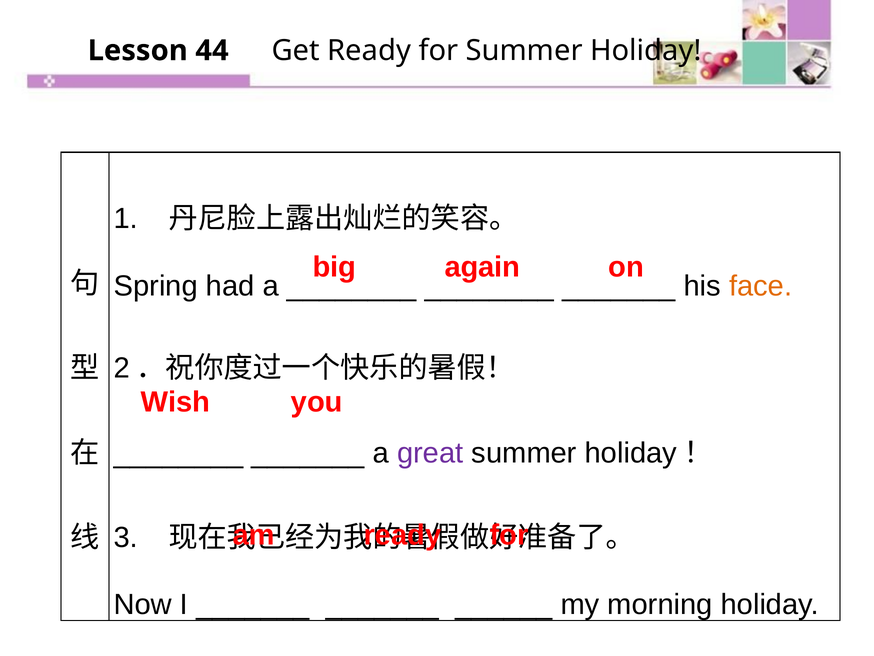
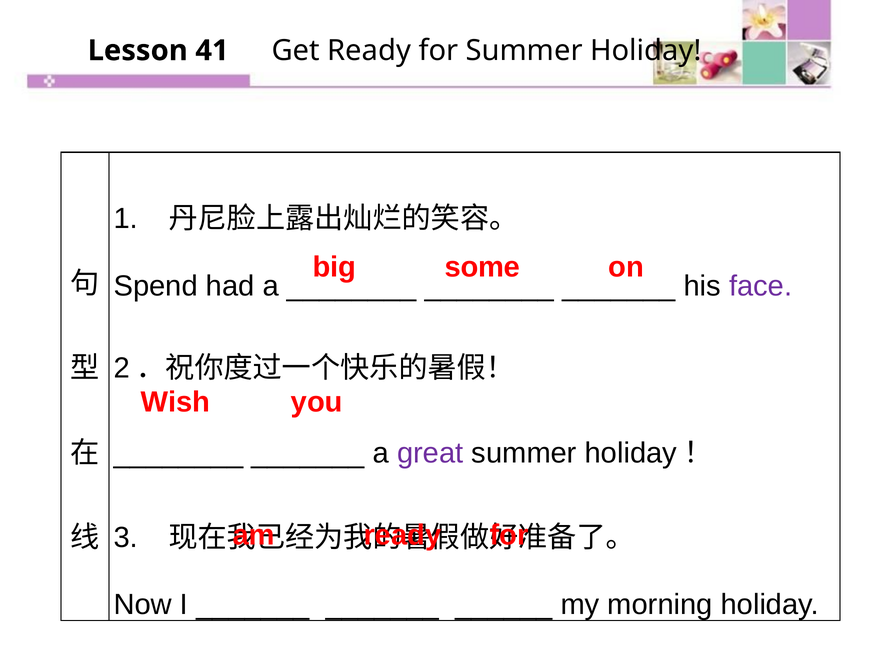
44: 44 -> 41
again: again -> some
Spring: Spring -> Spend
face colour: orange -> purple
